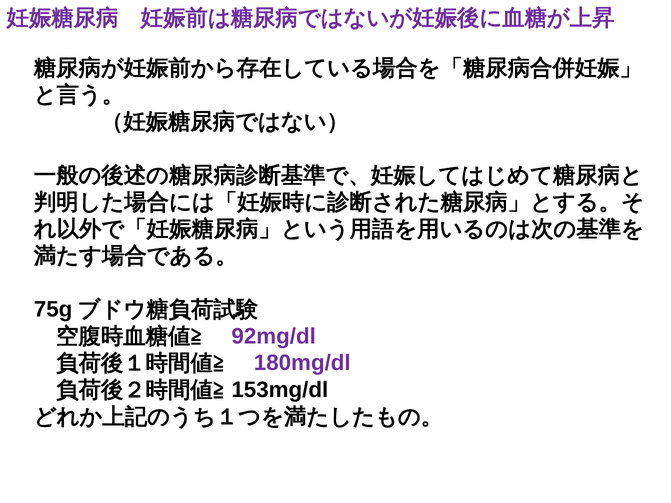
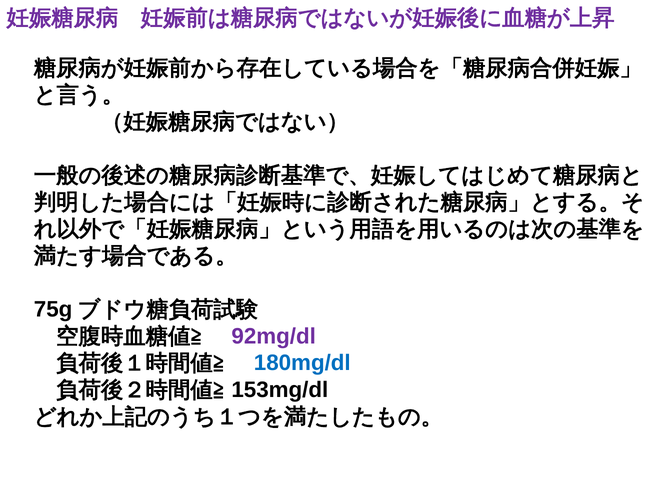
180mg/dl colour: purple -> blue
